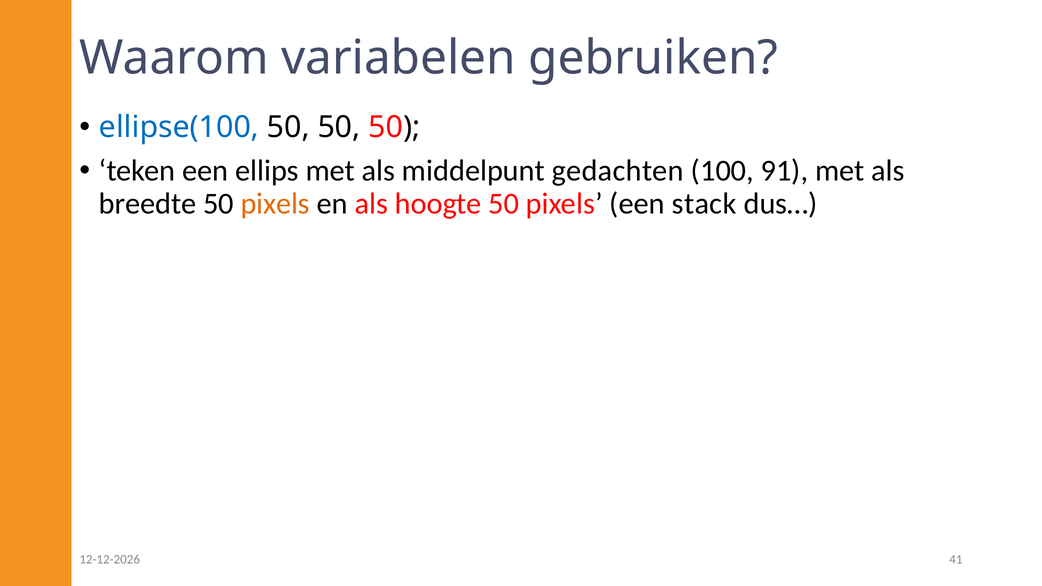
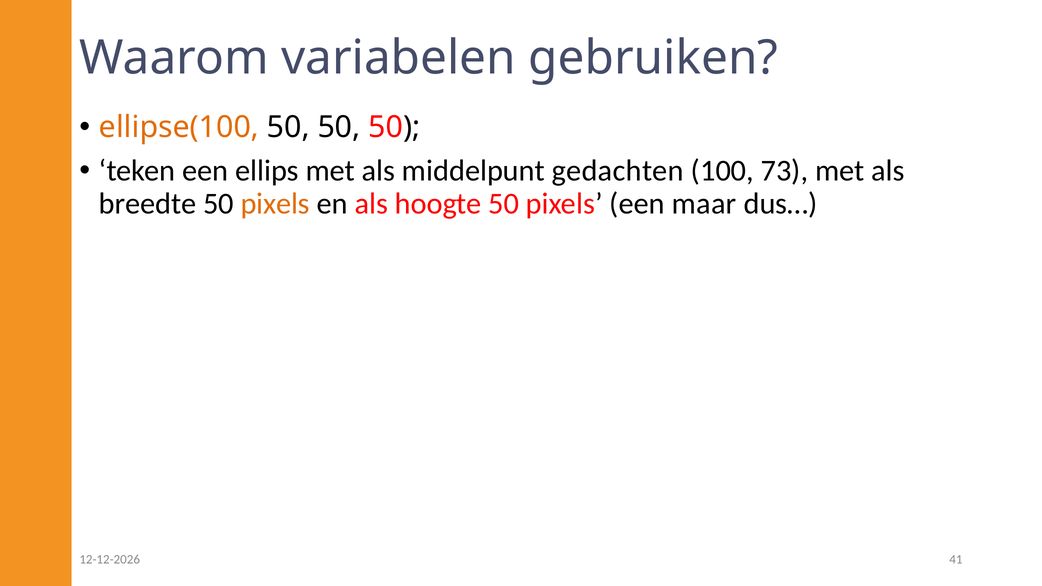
ellipse(100 colour: blue -> orange
91: 91 -> 73
stack: stack -> maar
